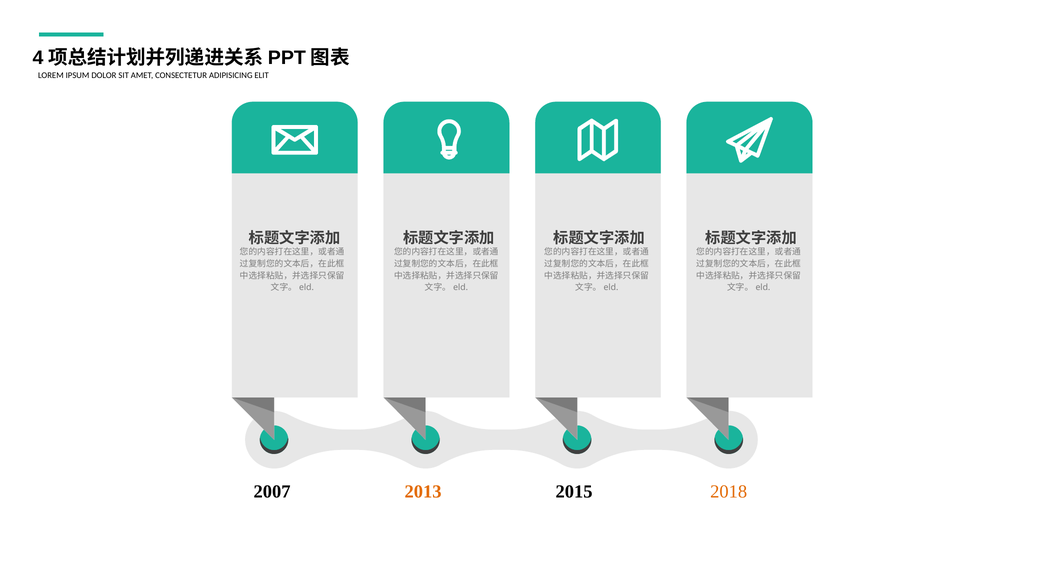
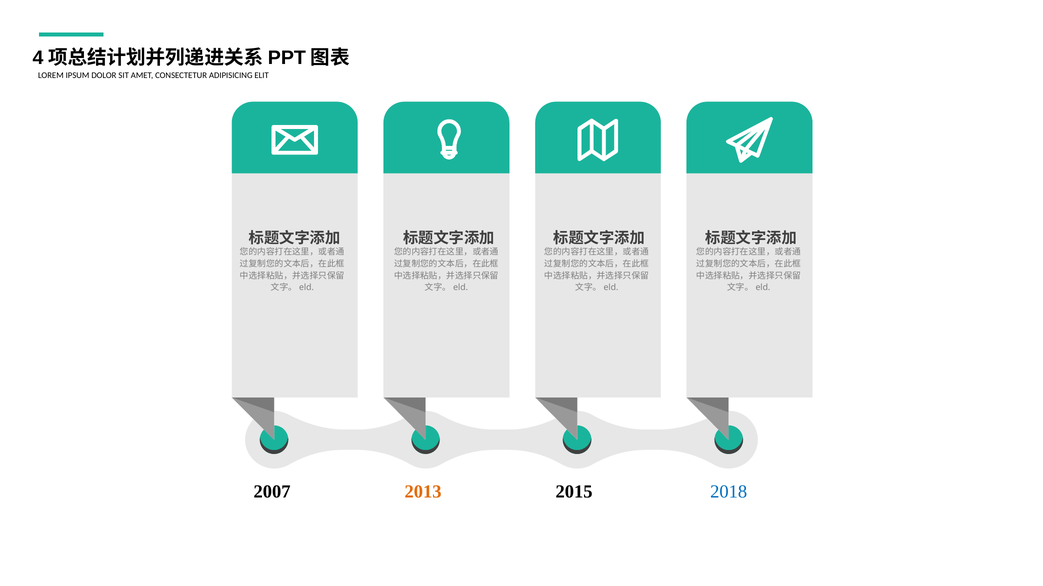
2018 colour: orange -> blue
